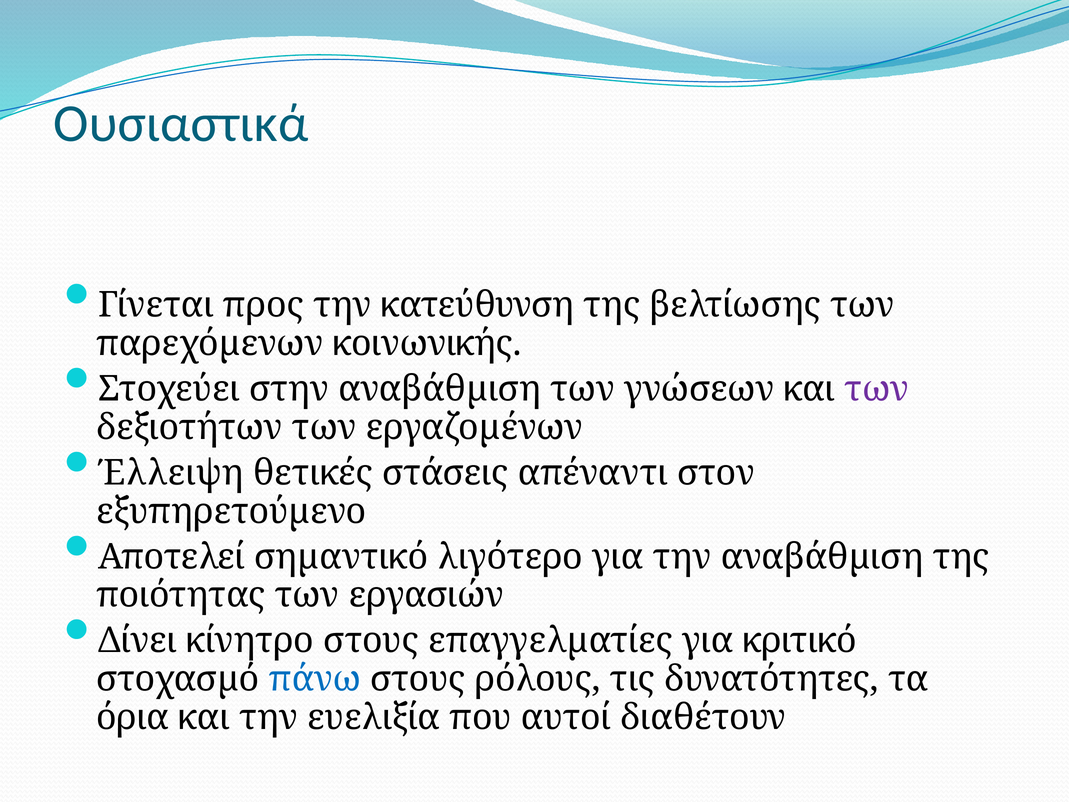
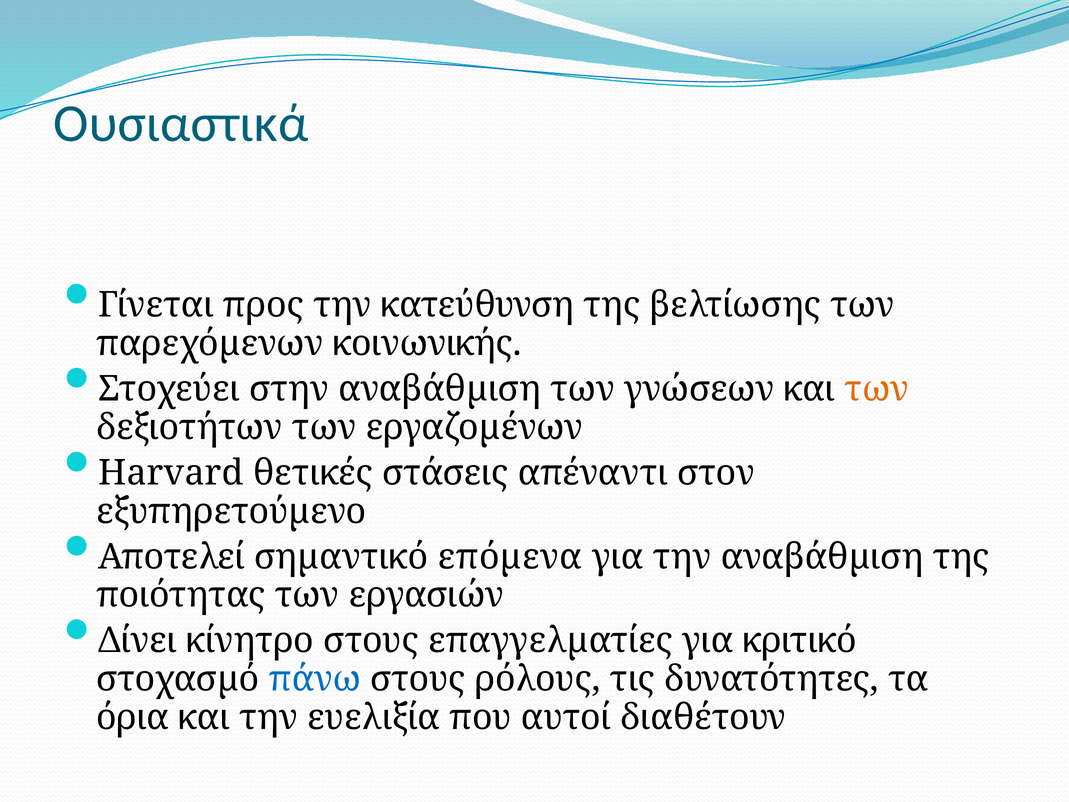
των at (877, 389) colour: purple -> orange
Έλλειψη: Έλλειψη -> Harvard
λιγότερο: λιγότερο -> επόµενα
